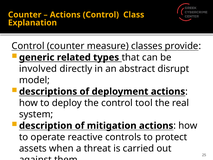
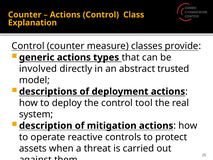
generic related: related -> actions
disrupt: disrupt -> trusted
